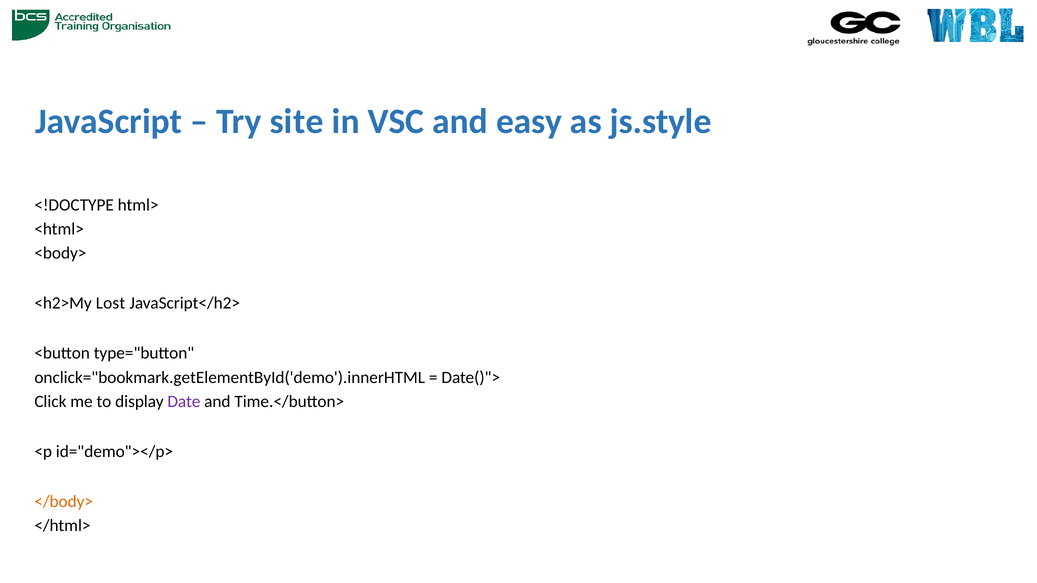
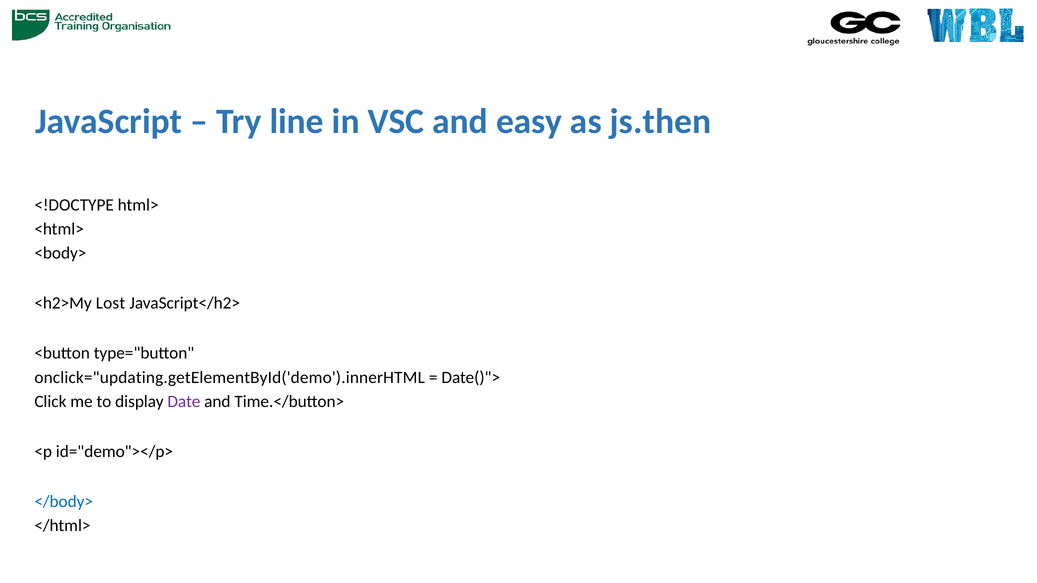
site: site -> line
js.style: js.style -> js.then
onclick="bookmark.getElementById('demo').innerHTML: onclick="bookmark.getElementById('demo').innerHTML -> onclick="updating.getElementById('demo').innerHTML
</body> colour: orange -> blue
